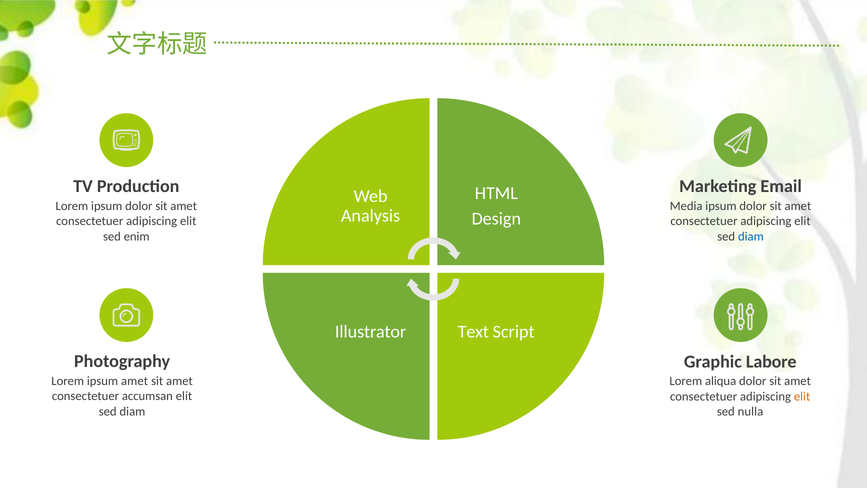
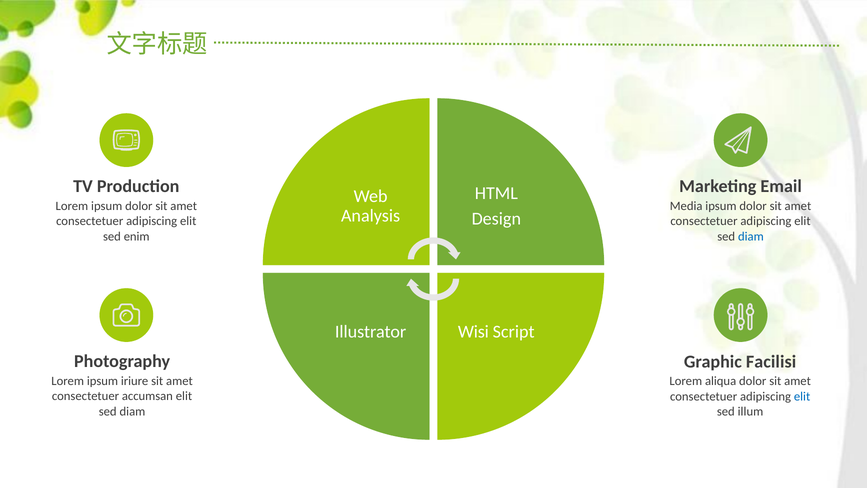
Text: Text -> Wisi
Labore: Labore -> Facilisi
ipsum amet: amet -> iriure
elit at (802, 396) colour: orange -> blue
nulla: nulla -> illum
